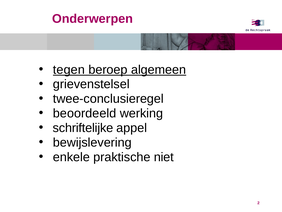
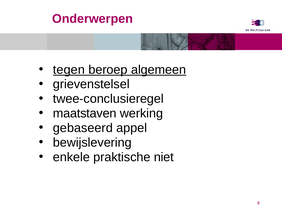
beoordeeld: beoordeeld -> maatstaven
schriftelijke: schriftelijke -> gebaseerd
